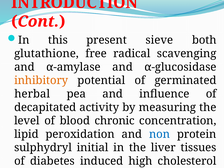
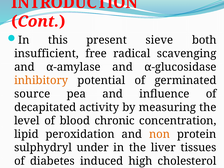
glutathione: glutathione -> insufficient
herbal: herbal -> source
non colour: blue -> orange
initial: initial -> under
